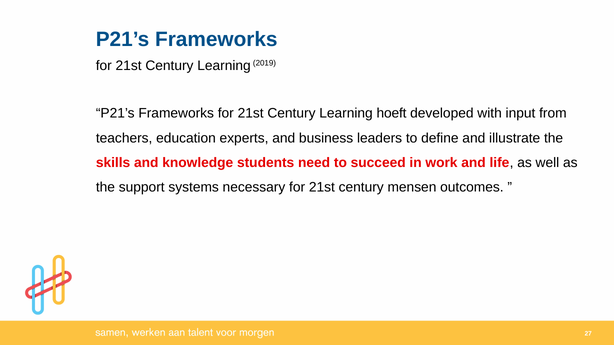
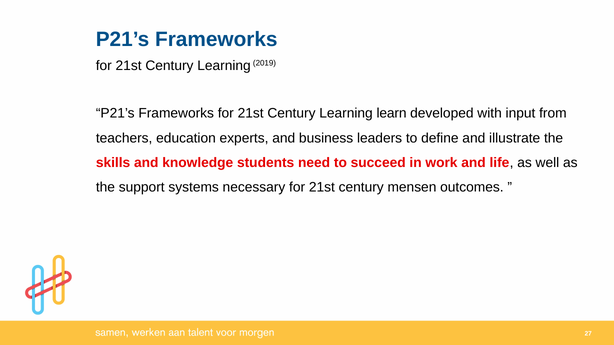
hoeft: hoeft -> learn
